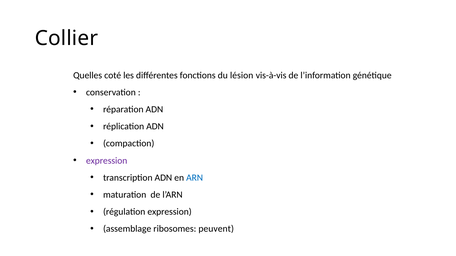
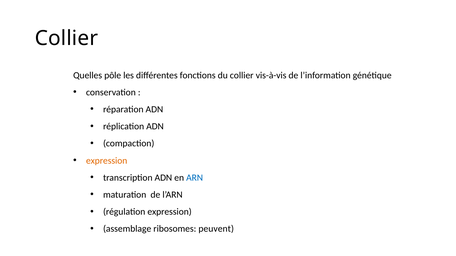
coté: coté -> pôle
du lésion: lésion -> collier
expression at (107, 161) colour: purple -> orange
